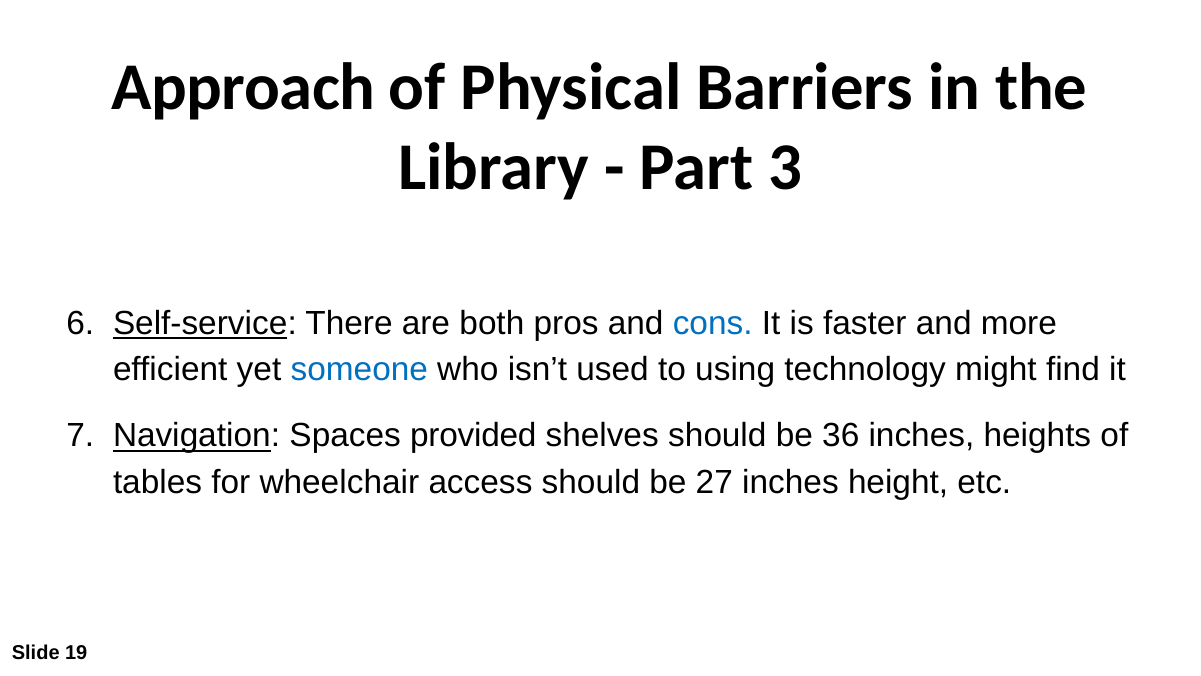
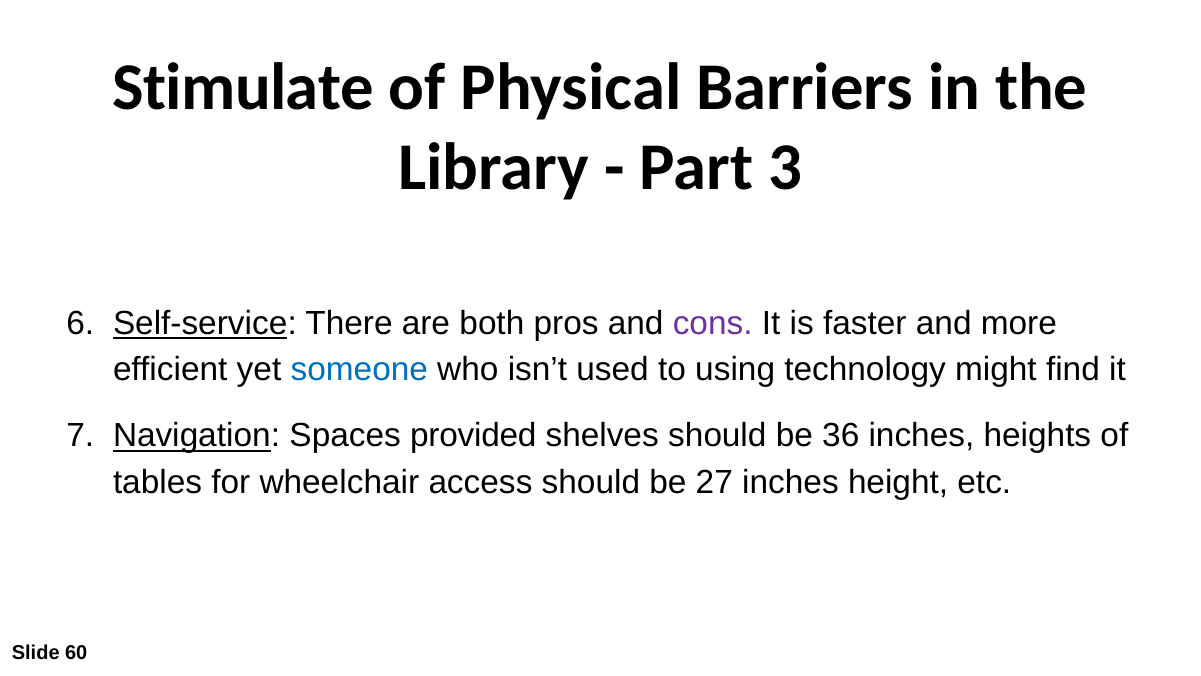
Approach: Approach -> Stimulate
cons colour: blue -> purple
19: 19 -> 60
